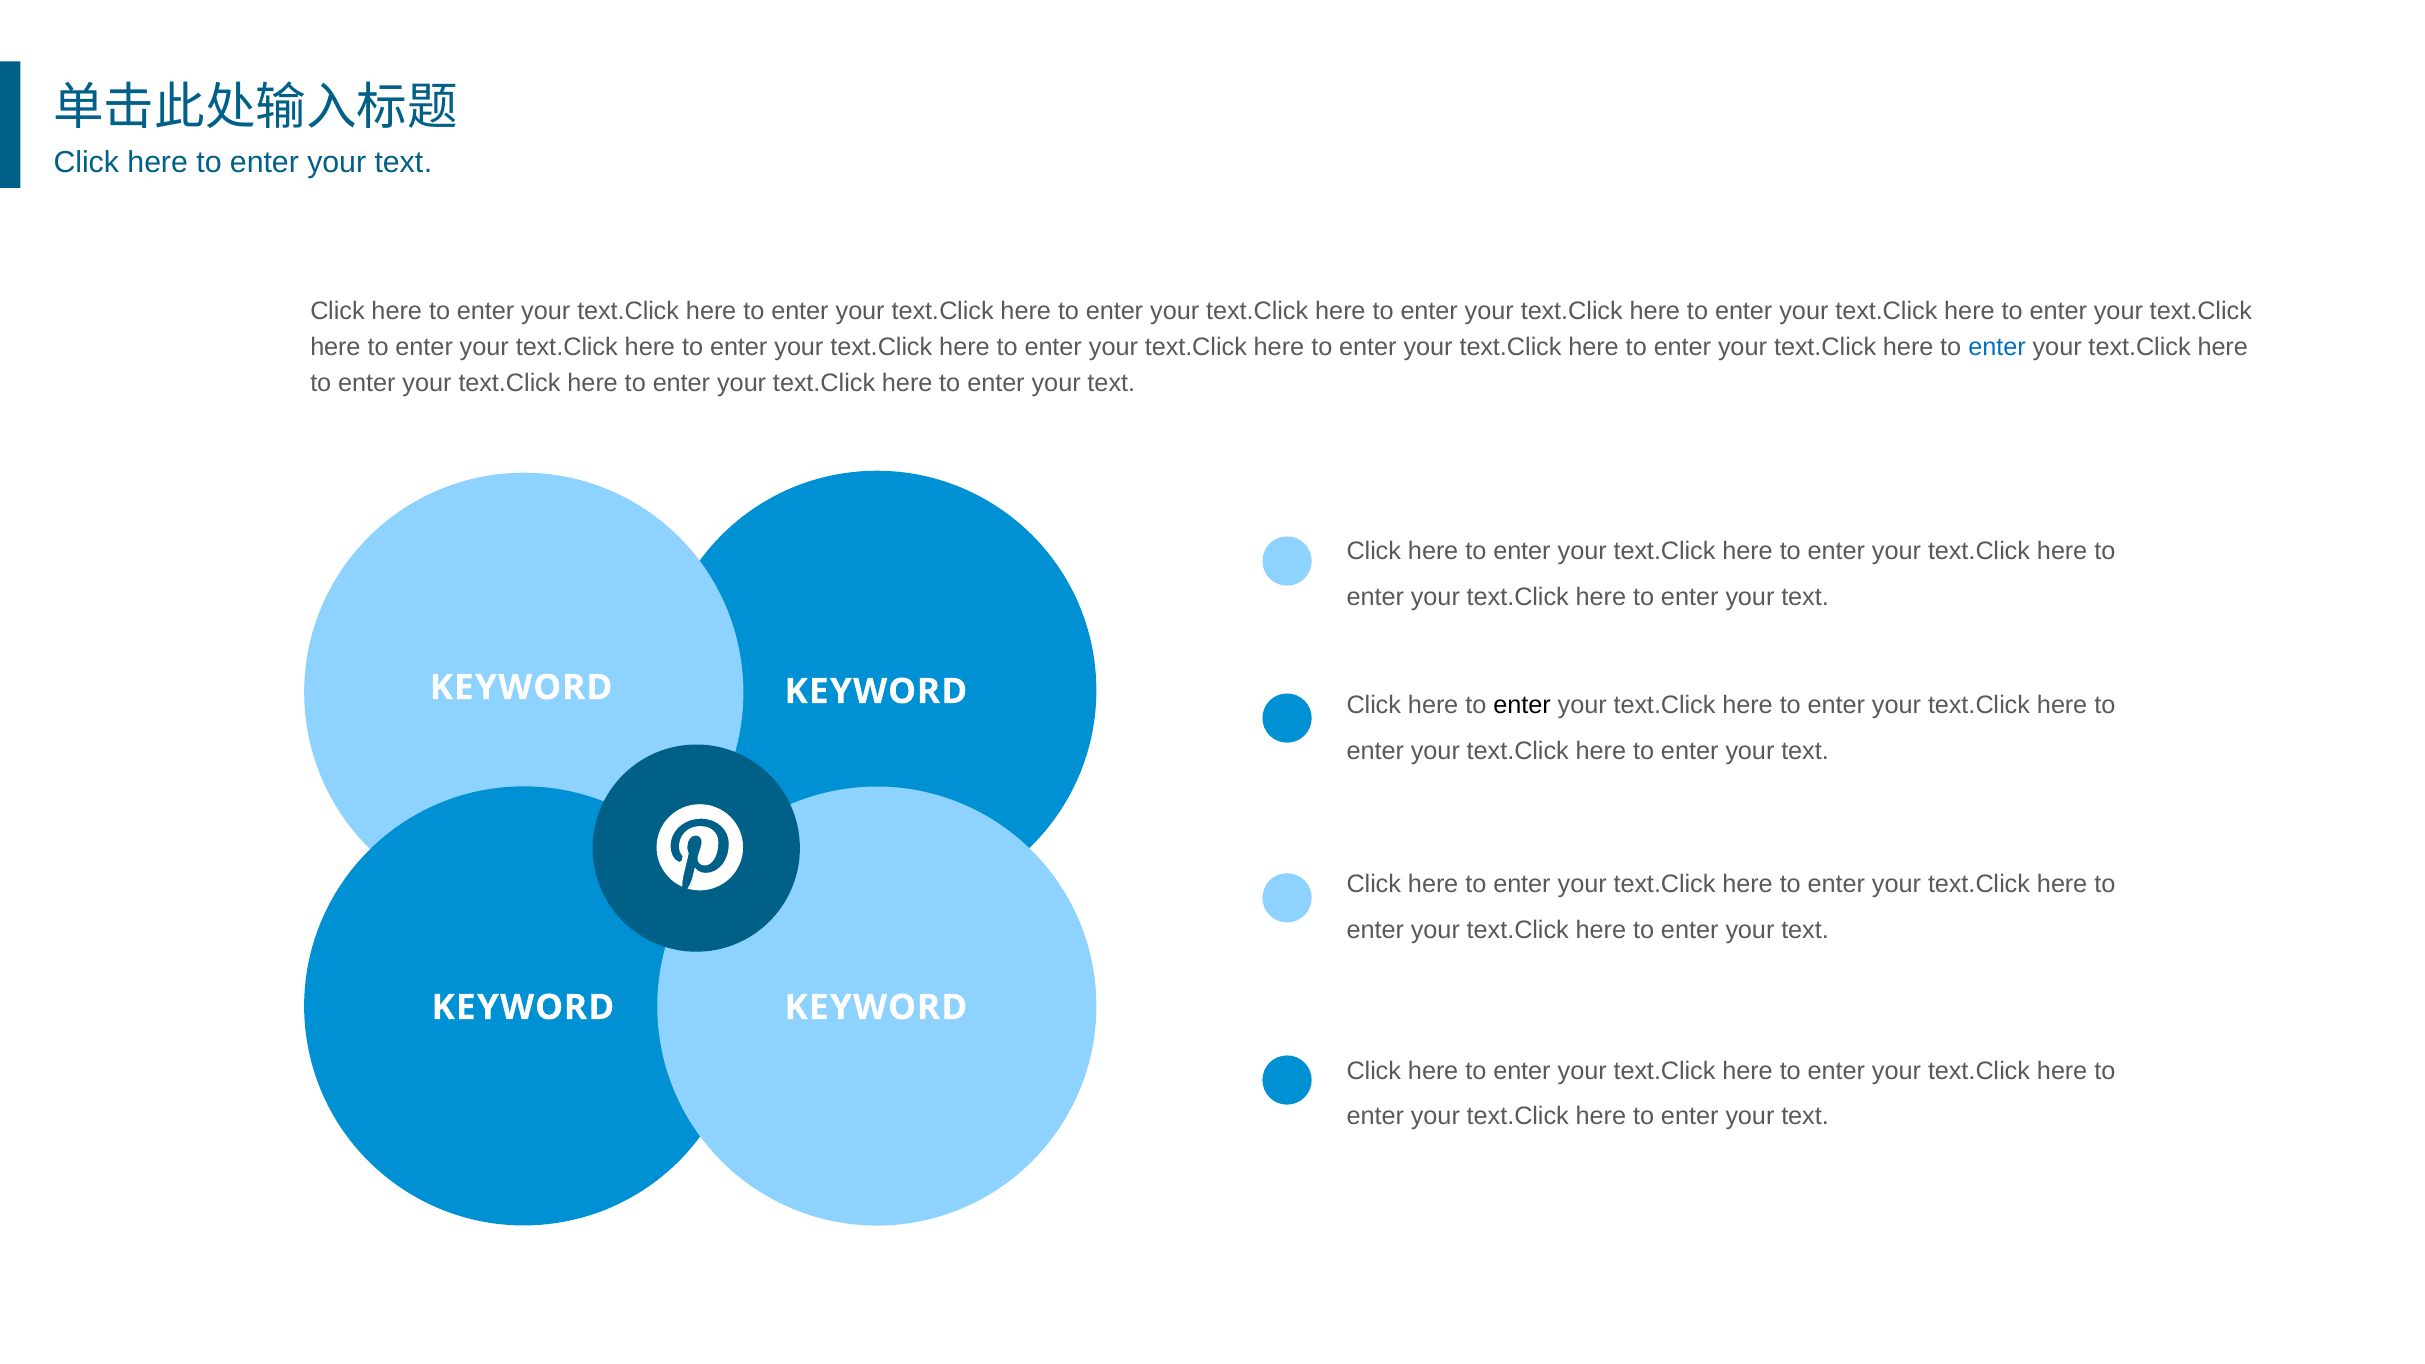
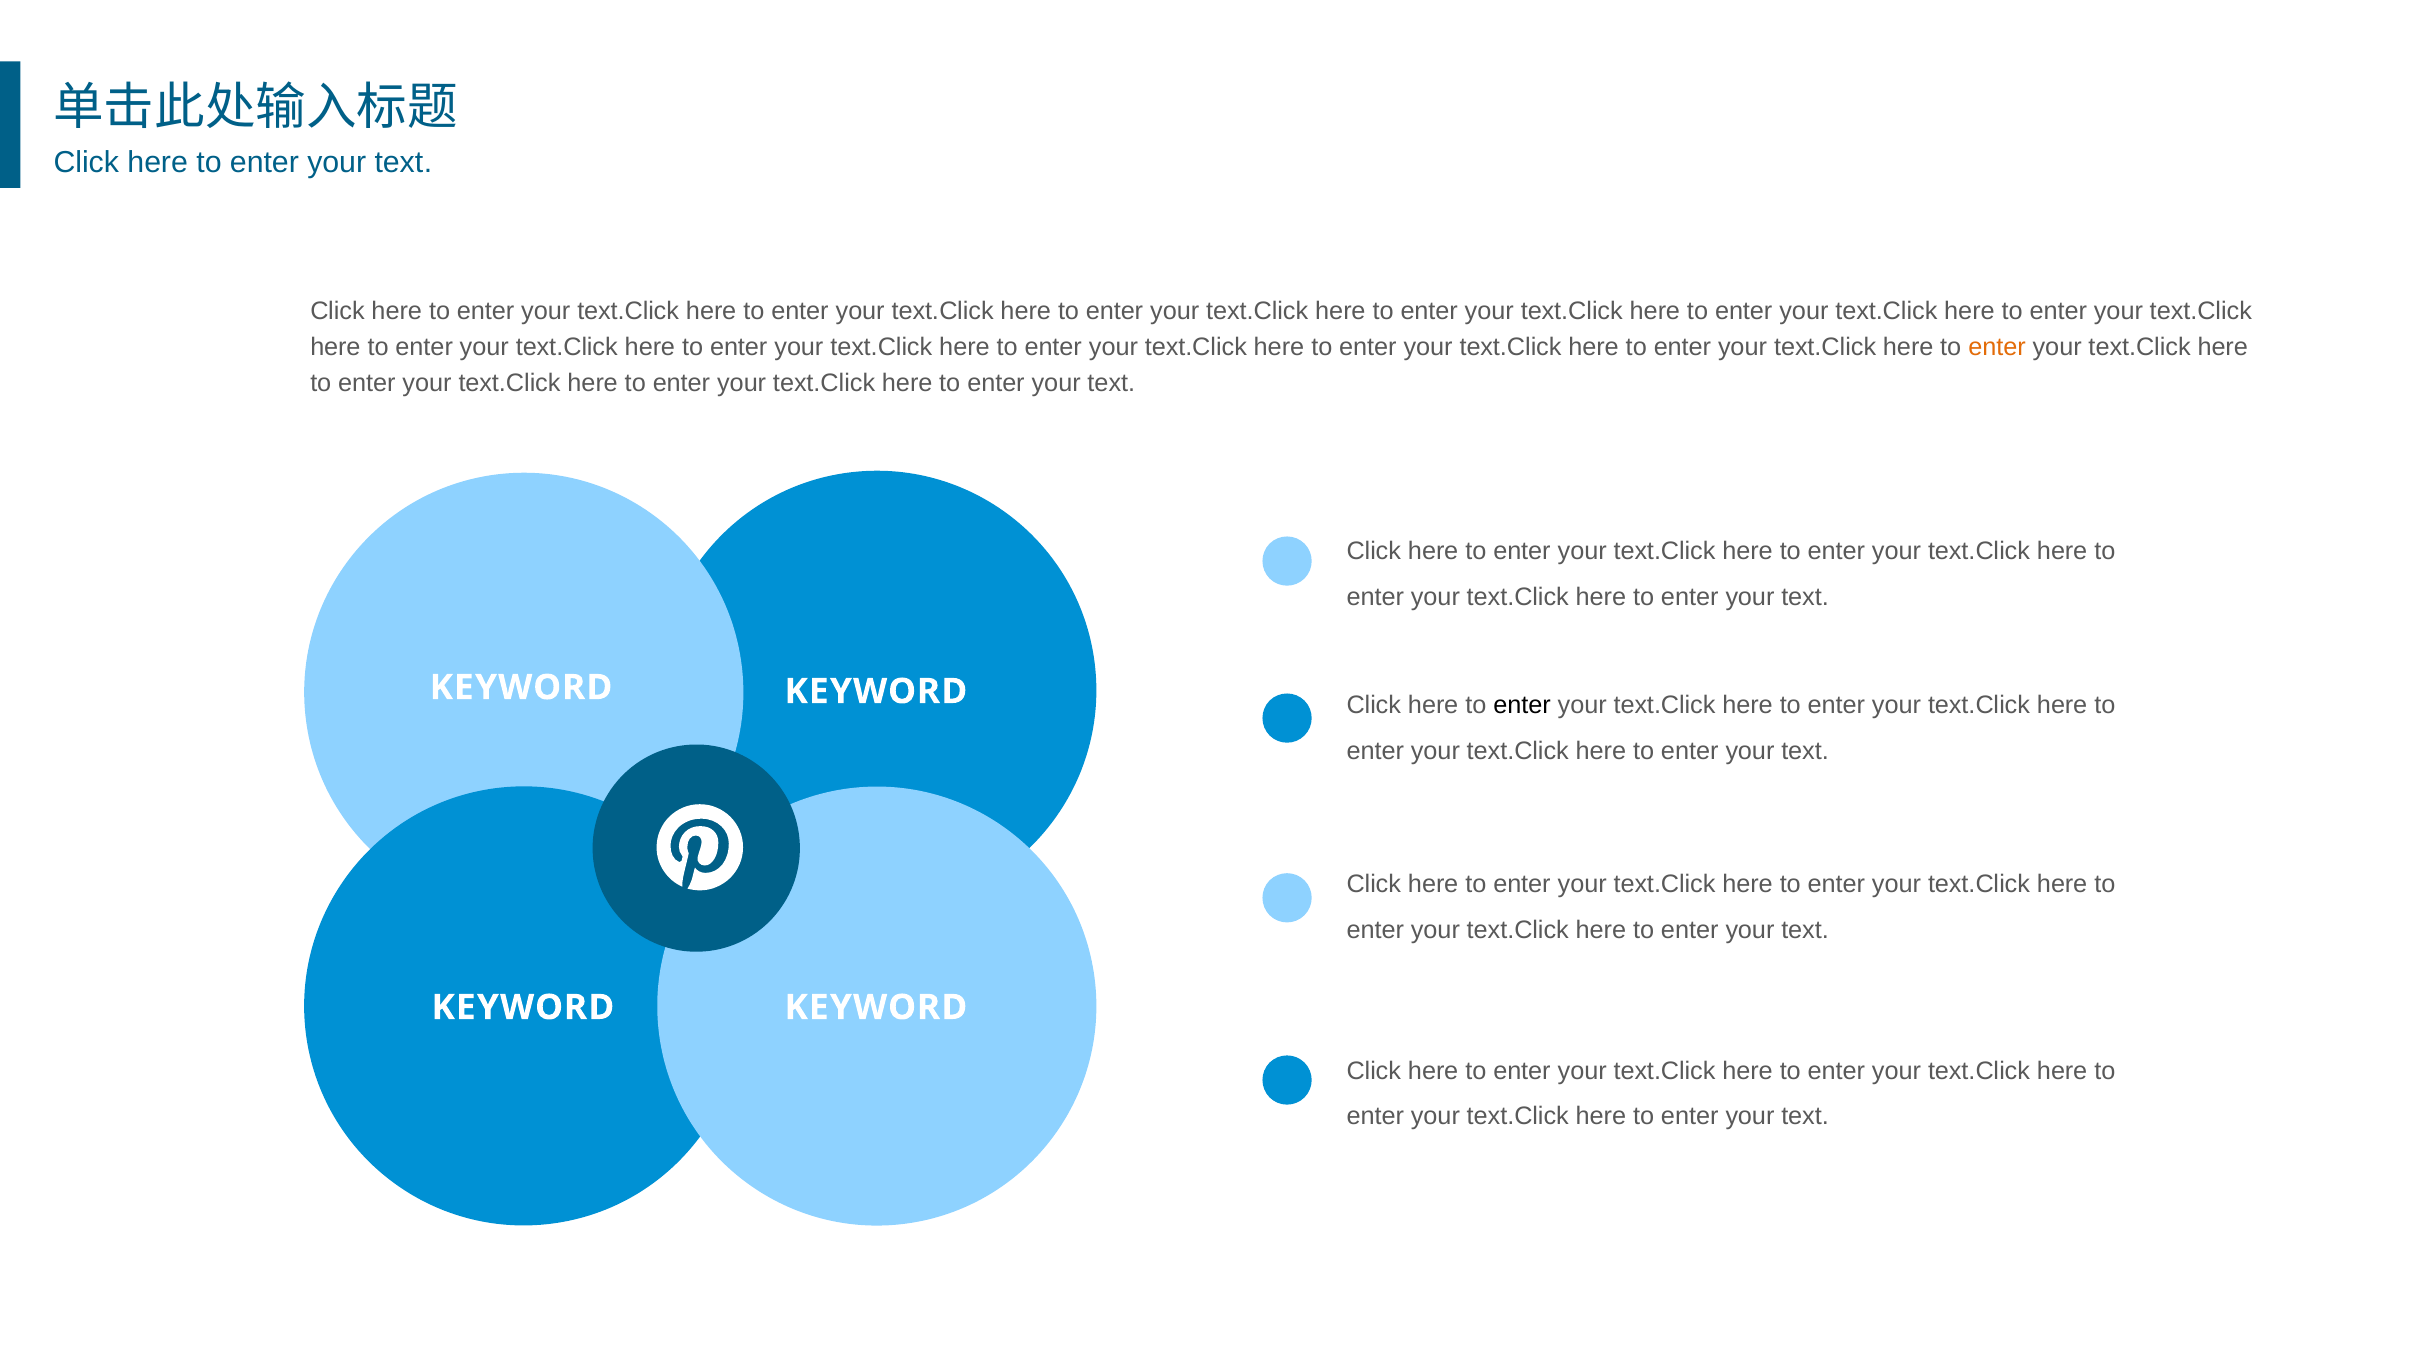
enter at (1997, 347) colour: blue -> orange
